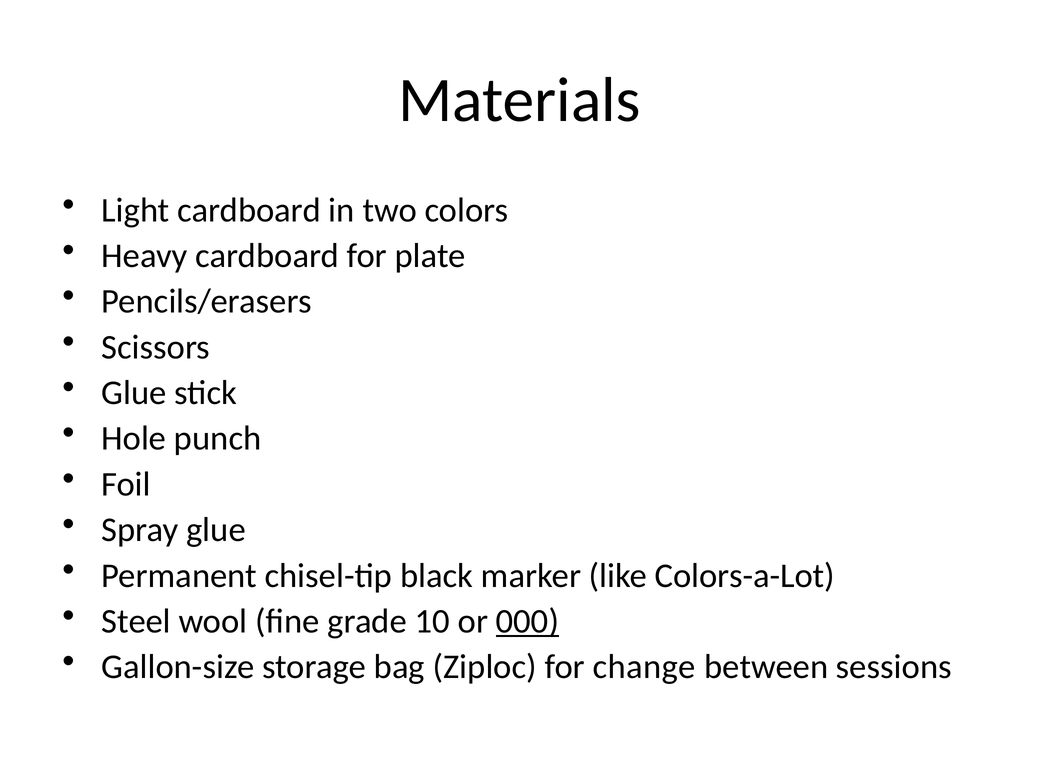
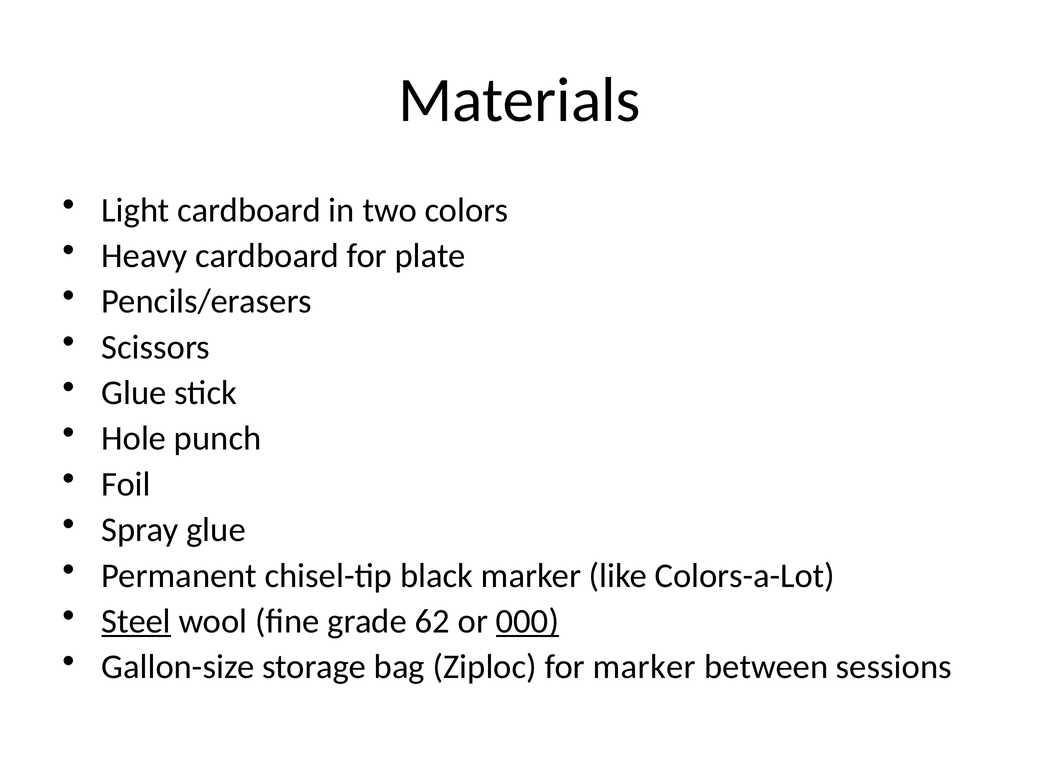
Steel underline: none -> present
10: 10 -> 62
for change: change -> marker
